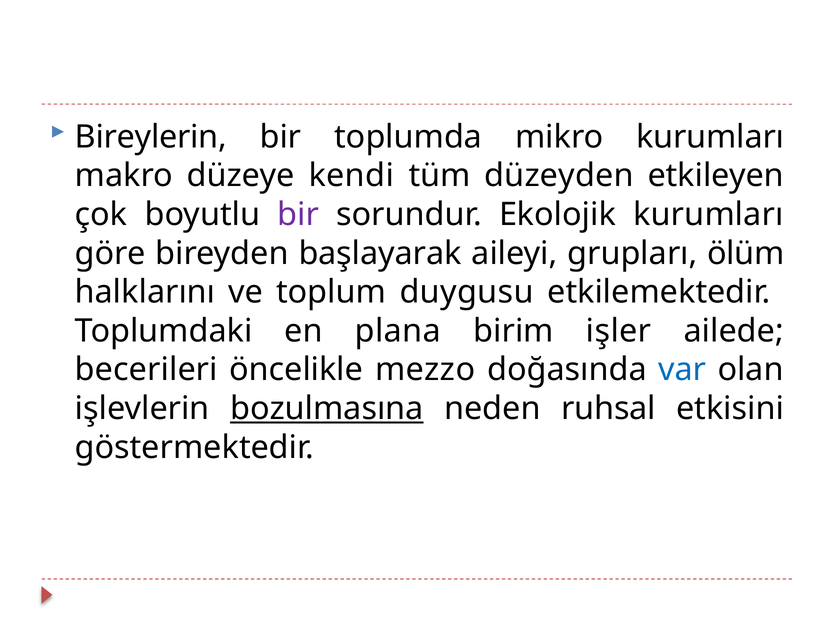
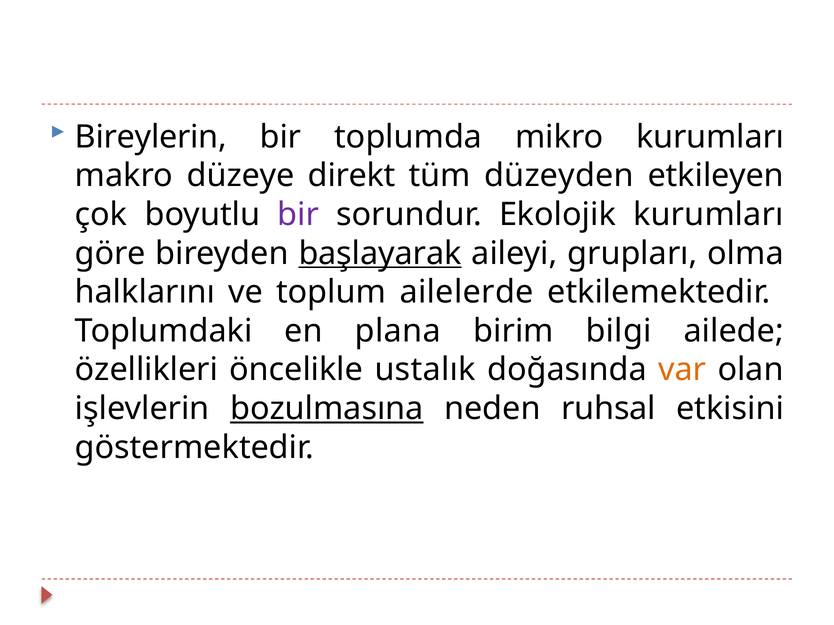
kendi: kendi -> direkt
başlayarak underline: none -> present
ölüm: ölüm -> olma
duygusu: duygusu -> ailelerde
işler: işler -> bilgi
becerileri: becerileri -> özellikleri
mezzo: mezzo -> ustalık
var colour: blue -> orange
